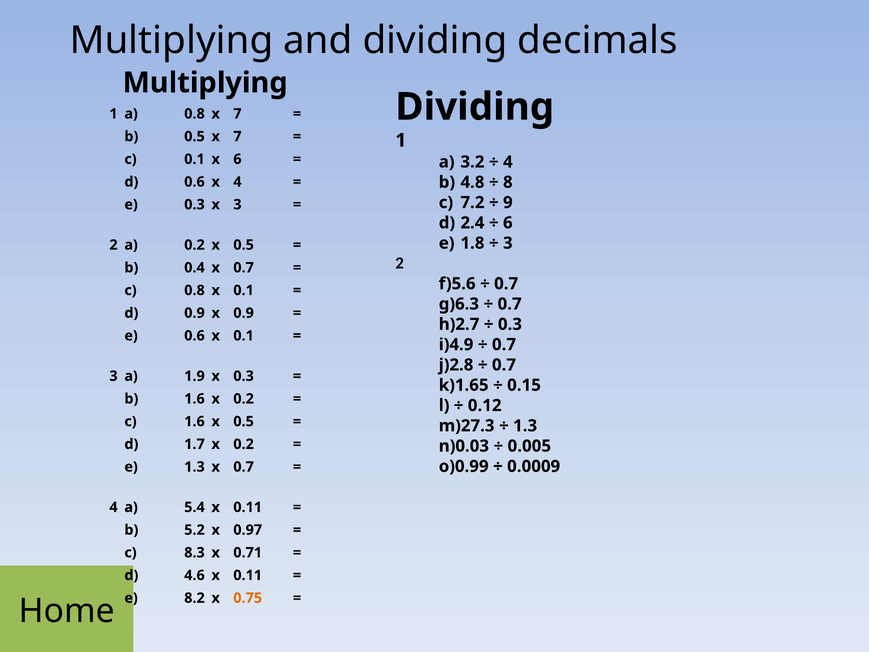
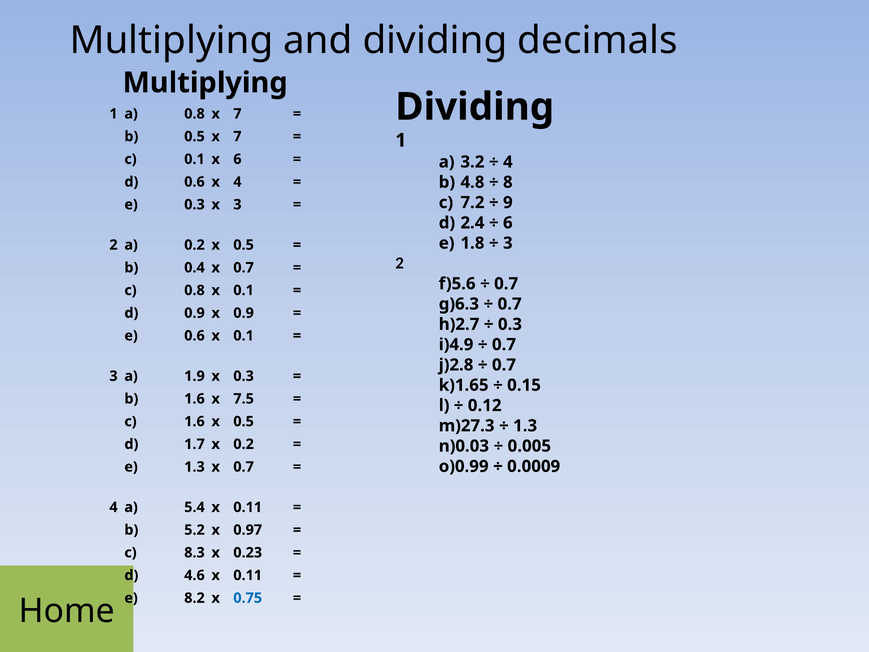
1.6 x 0.2: 0.2 -> 7.5
0.71: 0.71 -> 0.23
0.75 colour: orange -> blue
